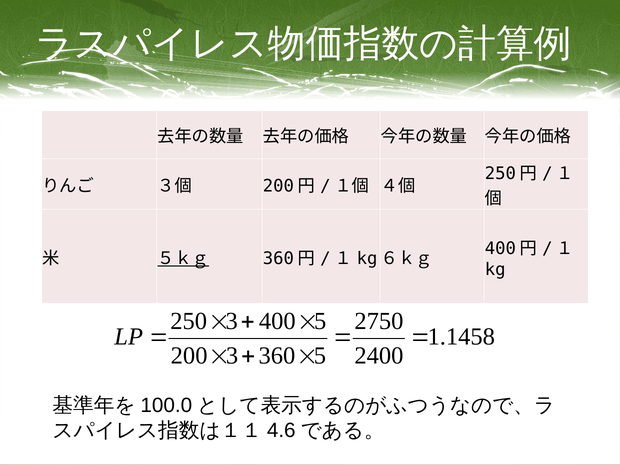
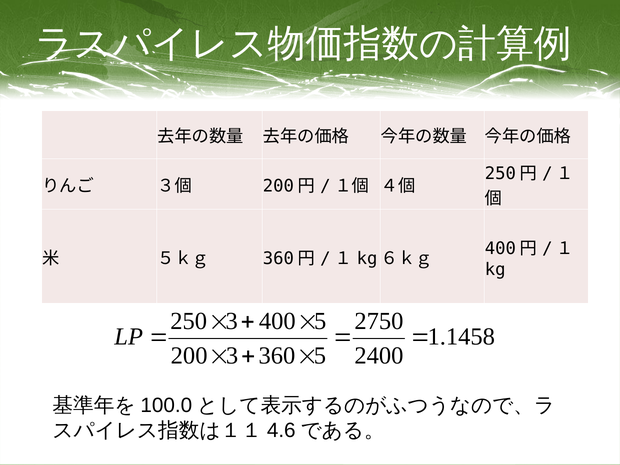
５ｋｇ underline: present -> none
